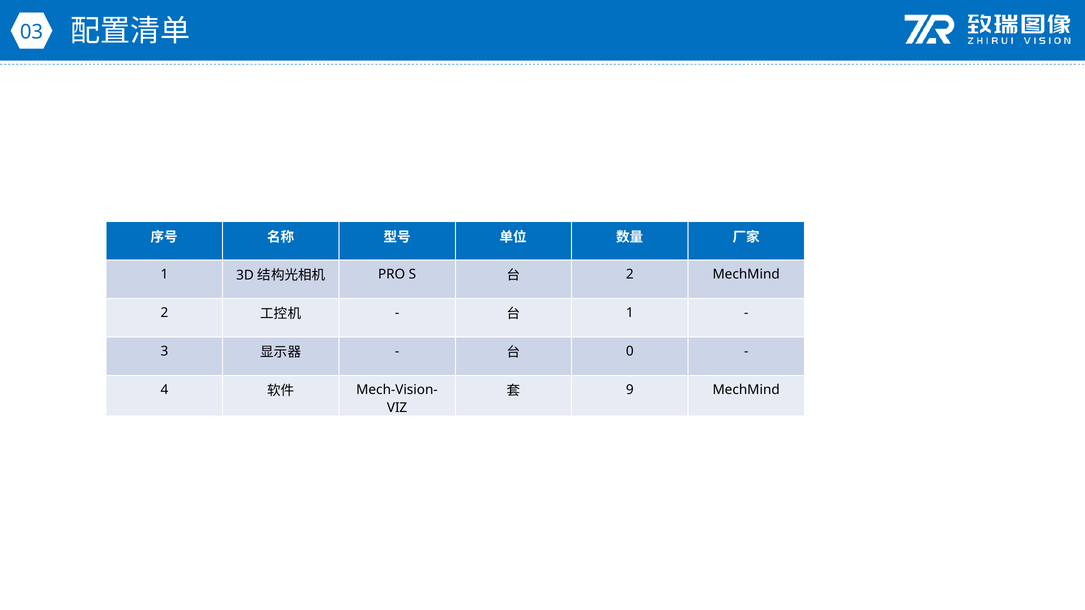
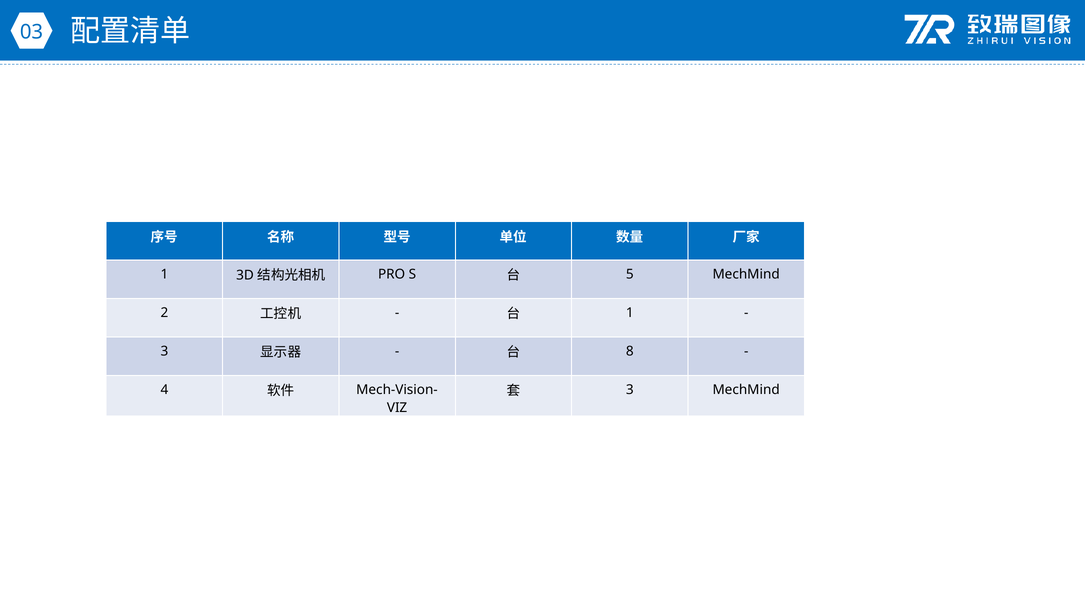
2 at (630, 274): 2 -> 5
0: 0 -> 8
9 at (630, 390): 9 -> 3
